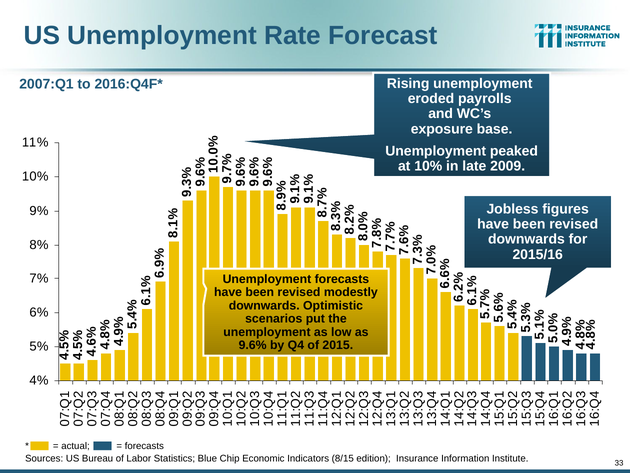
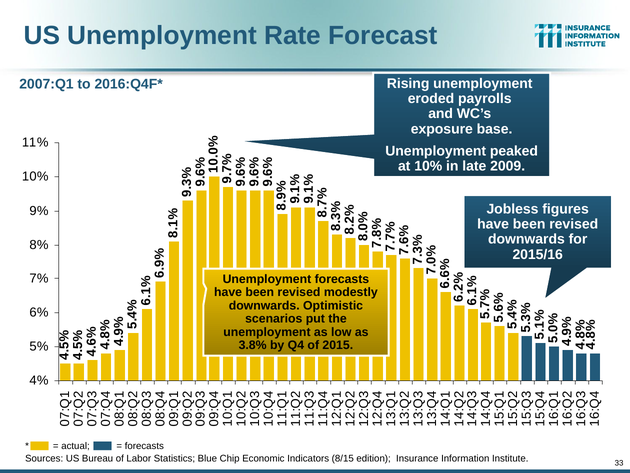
9.6%: 9.6% -> 3.8%
